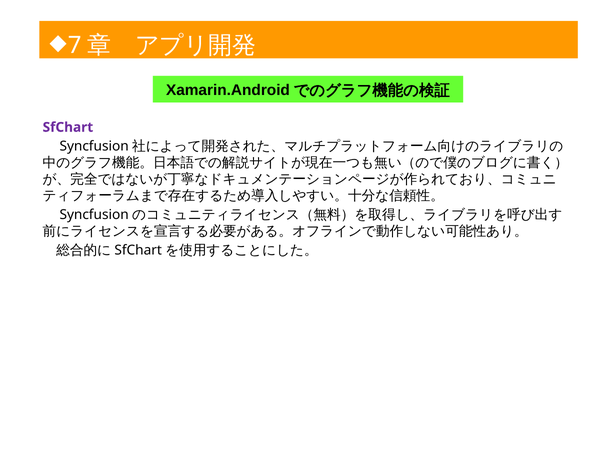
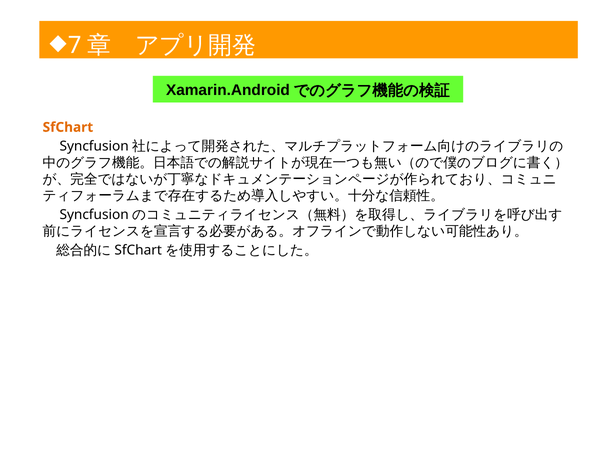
SfChart colour: purple -> orange
